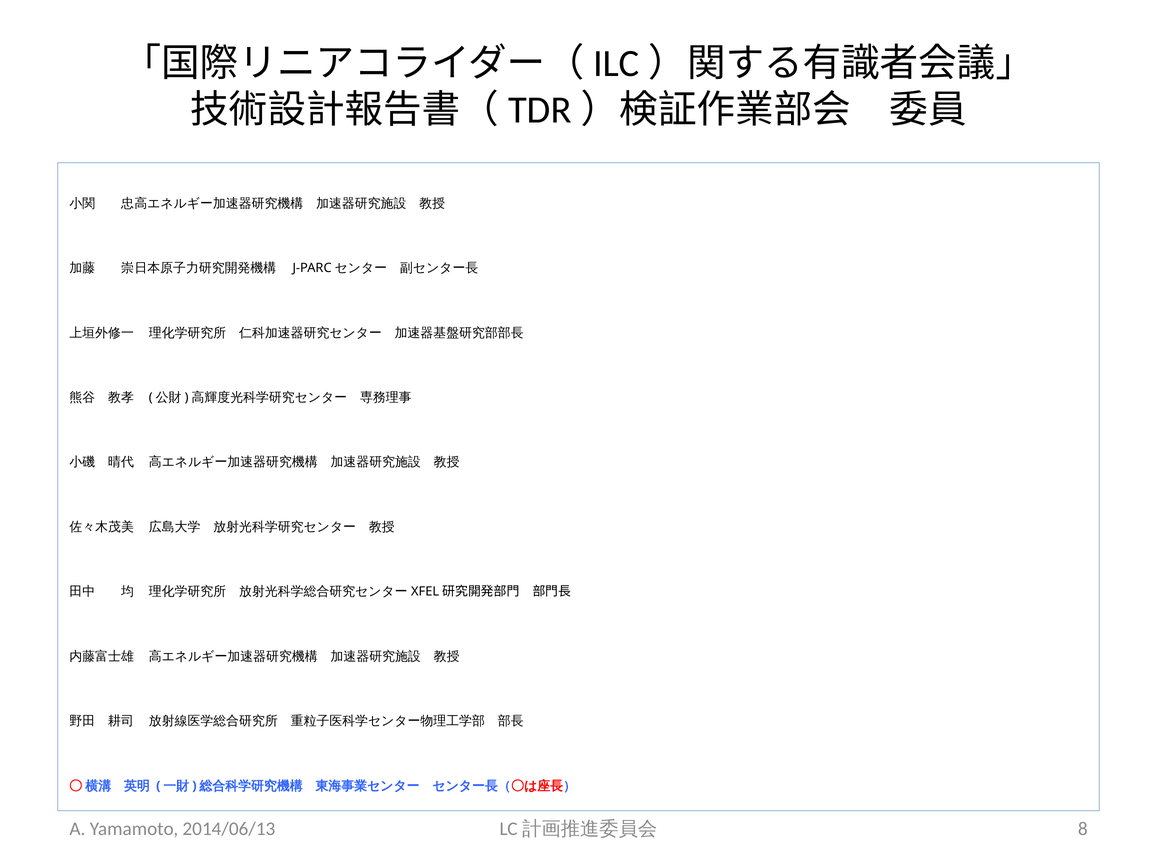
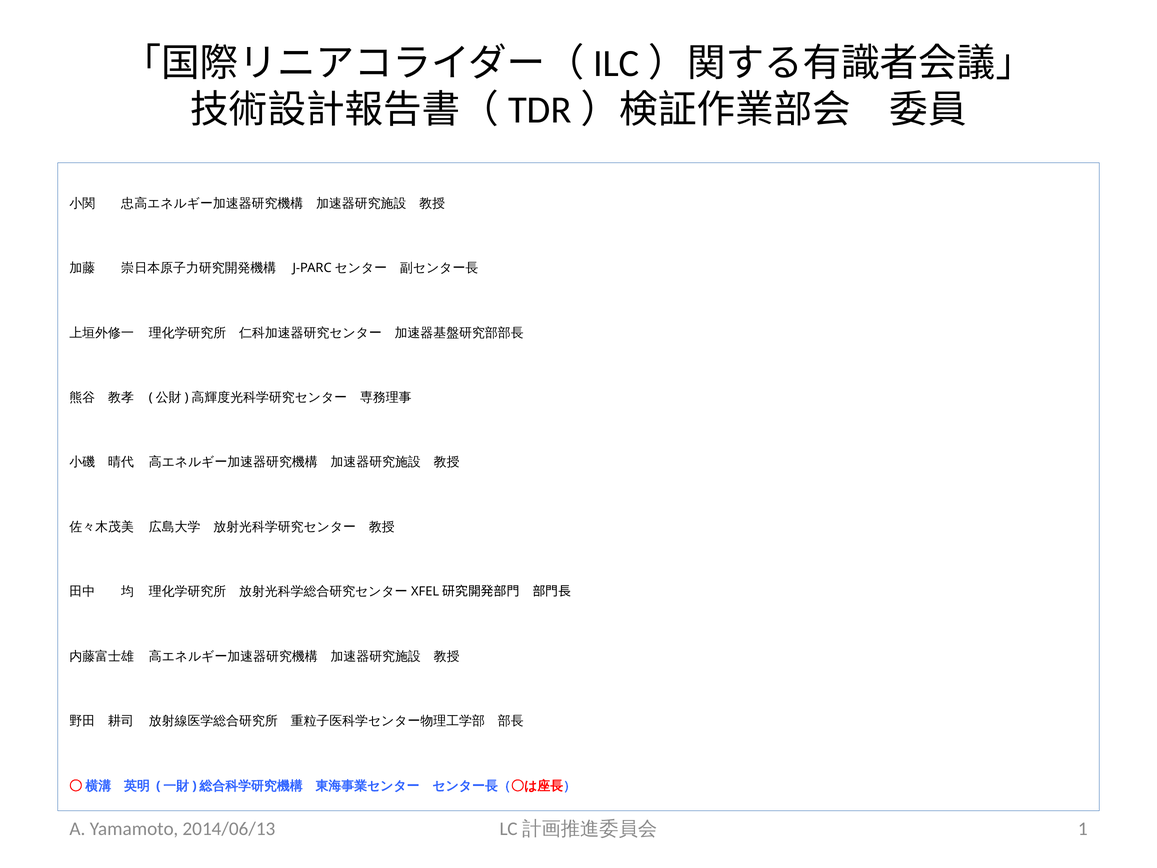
8: 8 -> 1
